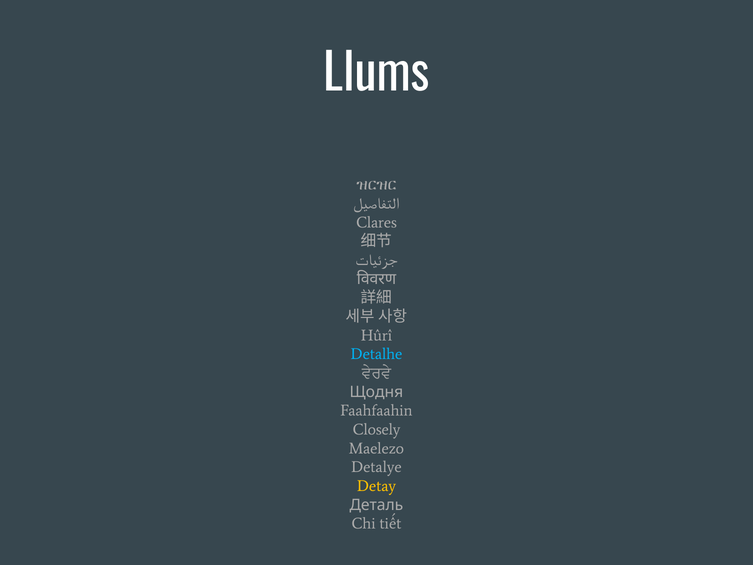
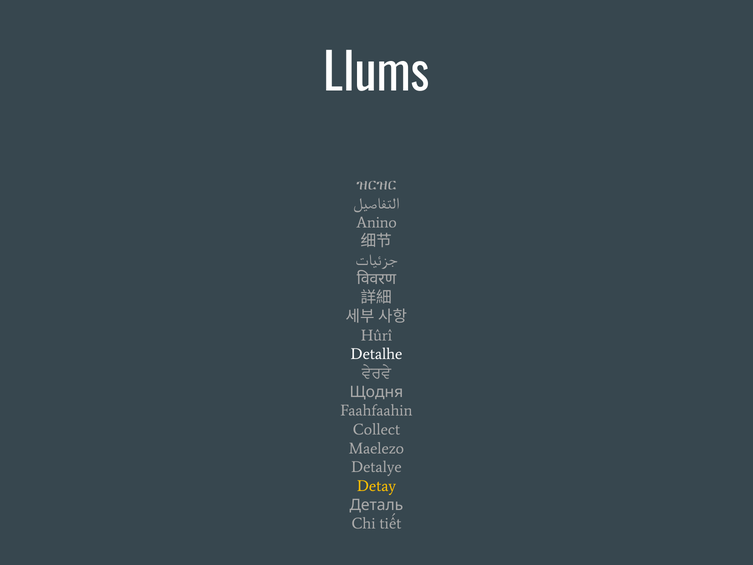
Clares: Clares -> Anino
Detalhe colour: light blue -> white
Closely: Closely -> Collect
